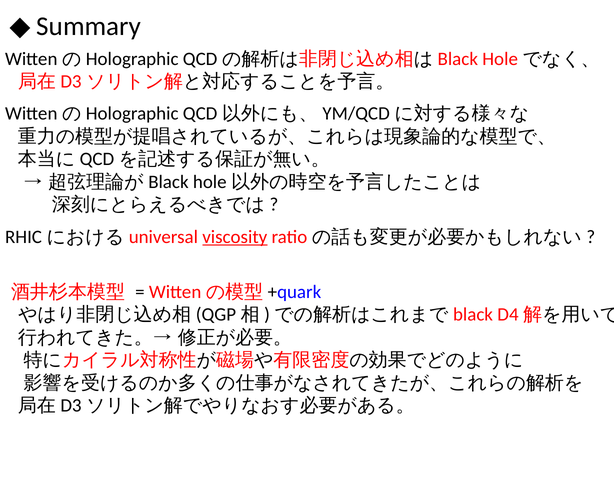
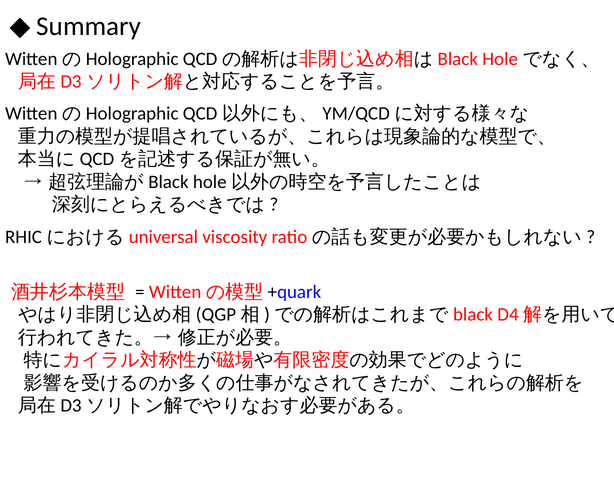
viscosity underline: present -> none
